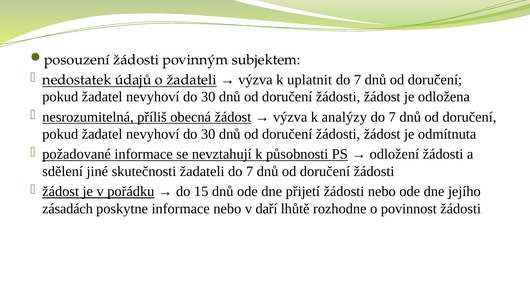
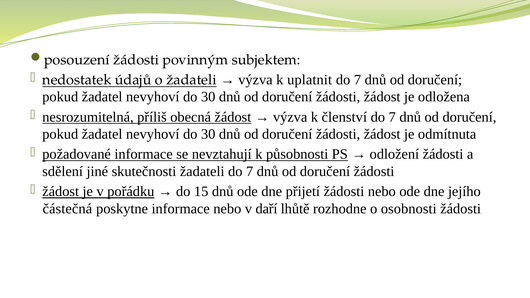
analýzy: analýzy -> členství
zásadách: zásadách -> částečná
povinnost: povinnost -> osobnosti
